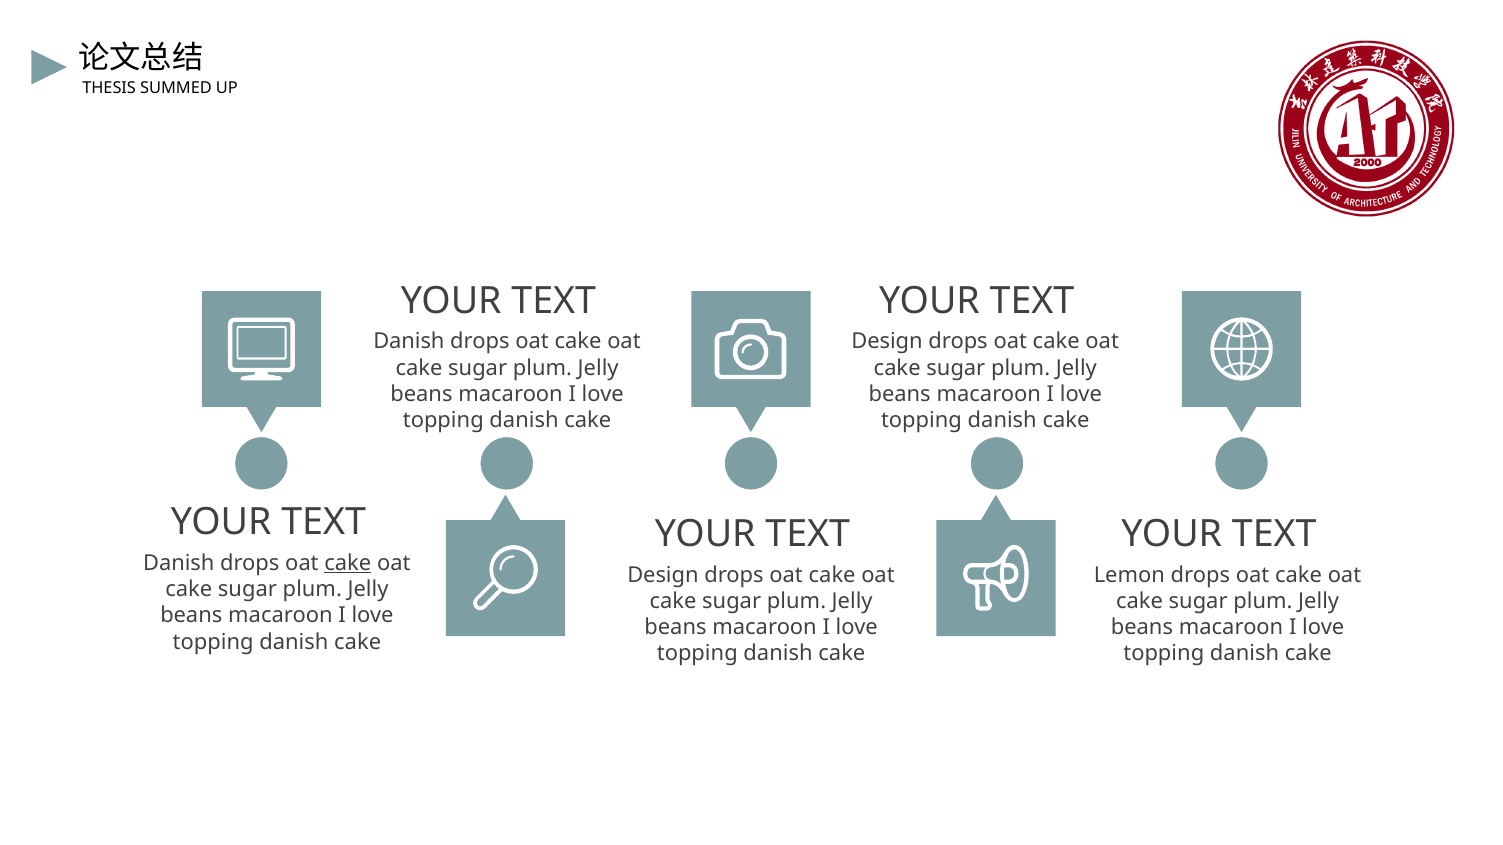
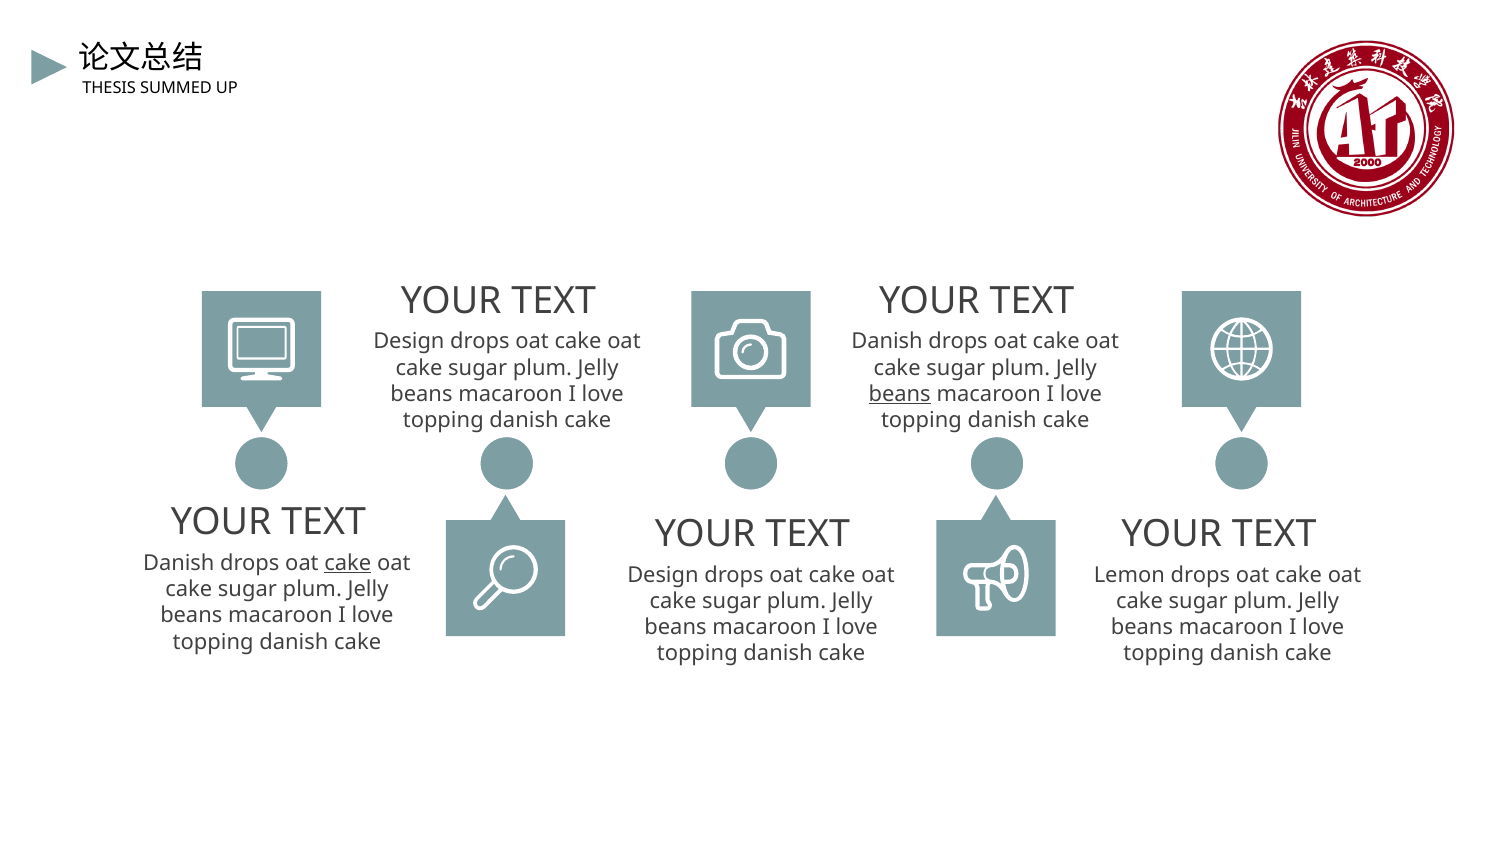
Danish at (409, 342): Danish -> Design
Design at (887, 342): Design -> Danish
beans at (900, 394) underline: none -> present
